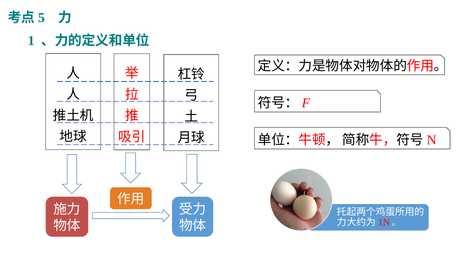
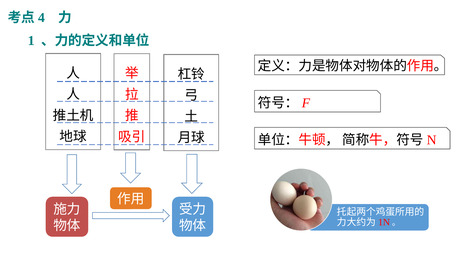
5: 5 -> 4
